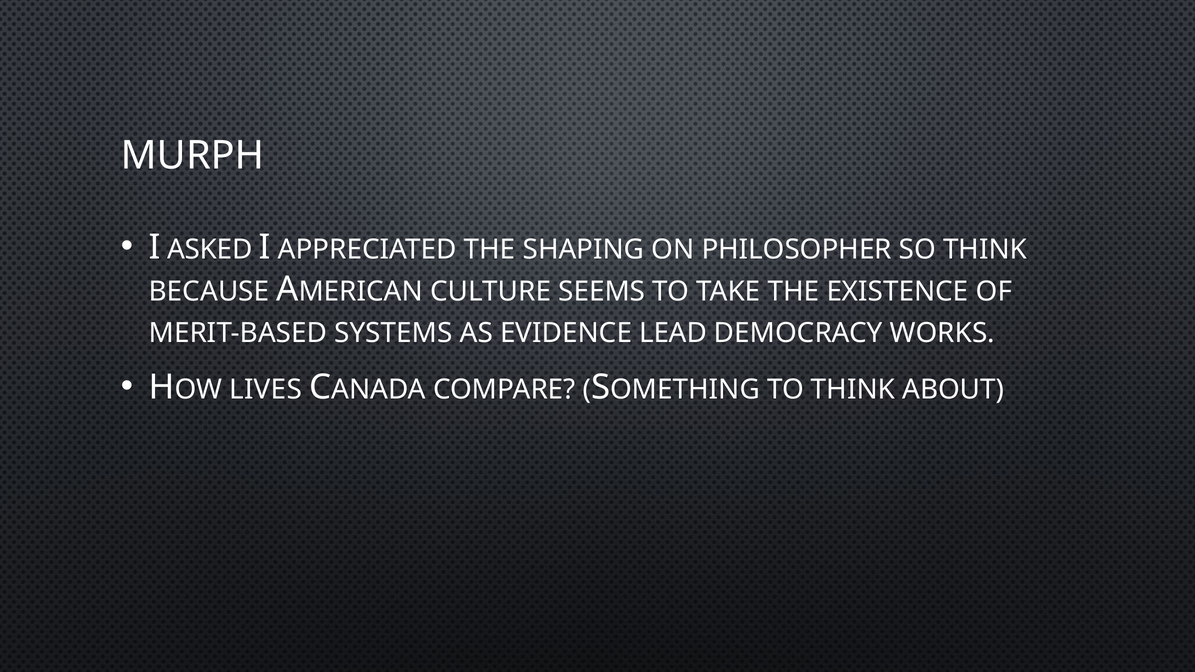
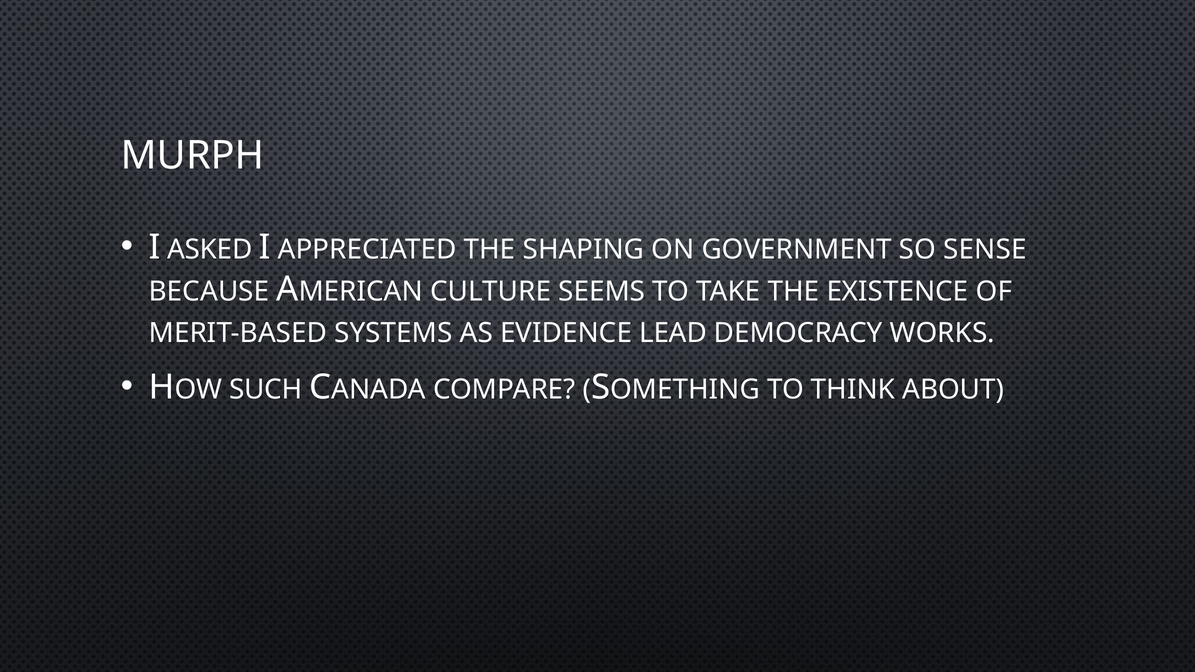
PHILOSOPHER: PHILOSOPHER -> GOVERNMENT
SO THINK: THINK -> SENSE
LIVES: LIVES -> SUCH
